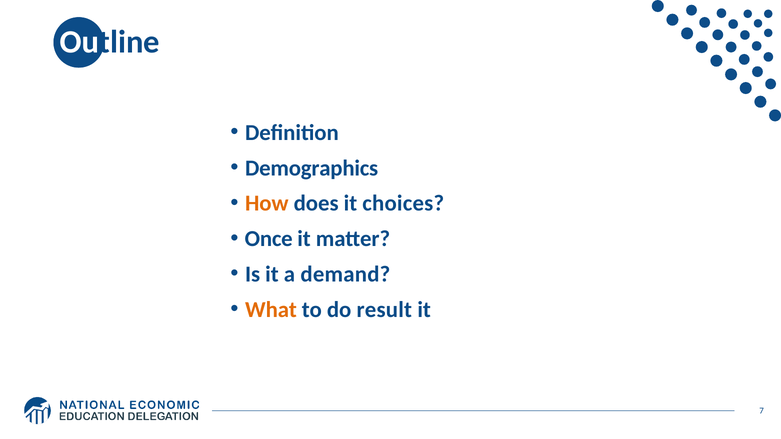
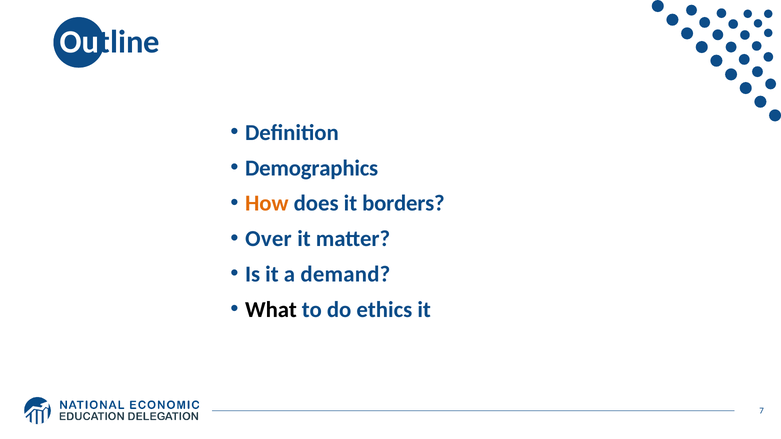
choices: choices -> borders
Once: Once -> Over
What colour: orange -> black
result: result -> ethics
